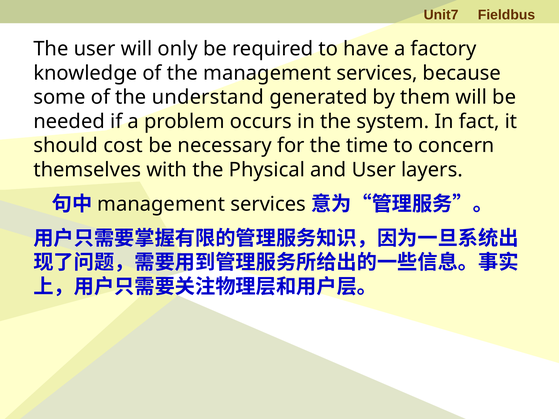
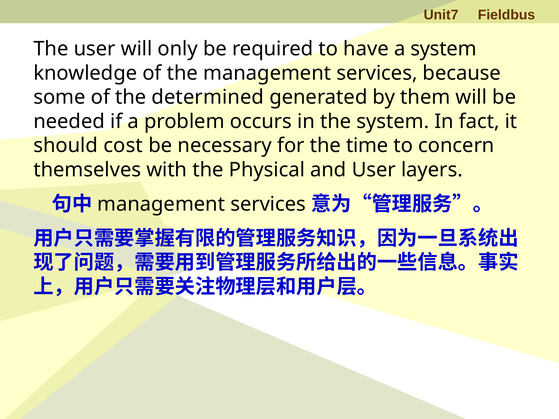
a factory: factory -> system
understand: understand -> determined
